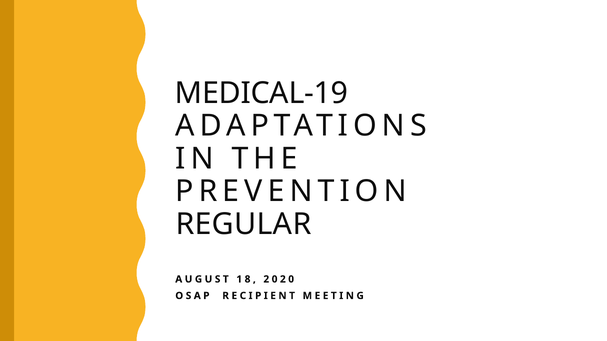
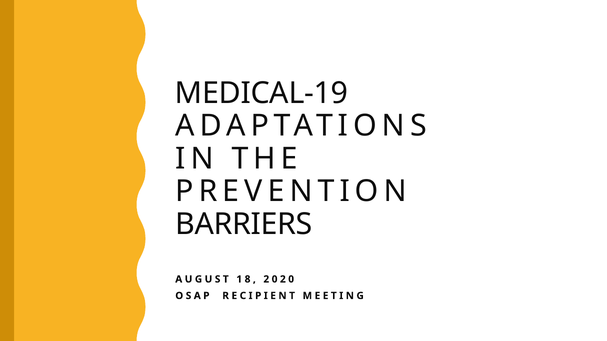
REGULAR: REGULAR -> BARRIERS
